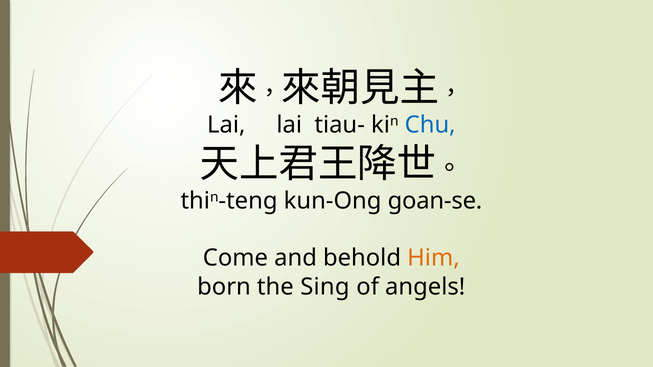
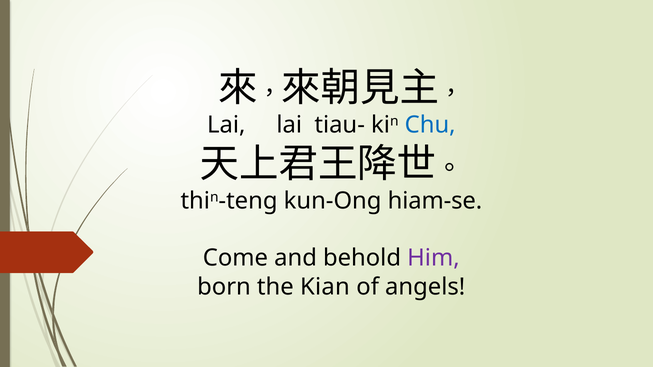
goan-se: goan-se -> hiam-se
Him colour: orange -> purple
Sing: Sing -> Kian
